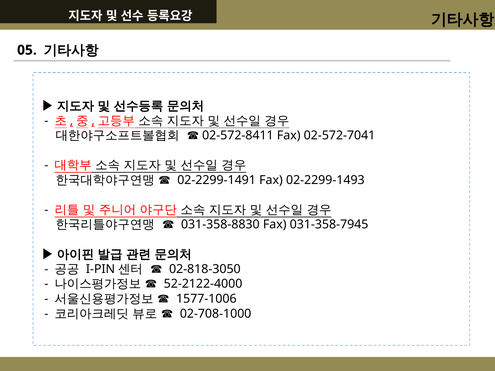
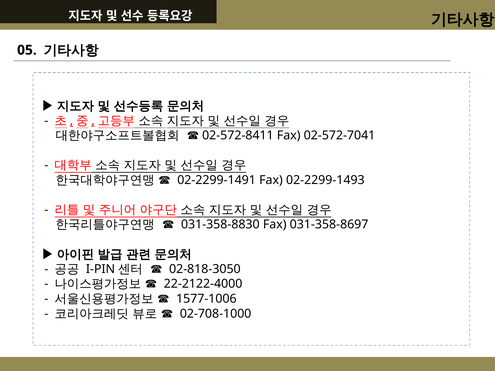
031-358-7945: 031-358-7945 -> 031-358-8697
52-2122-4000: 52-2122-4000 -> 22-2122-4000
